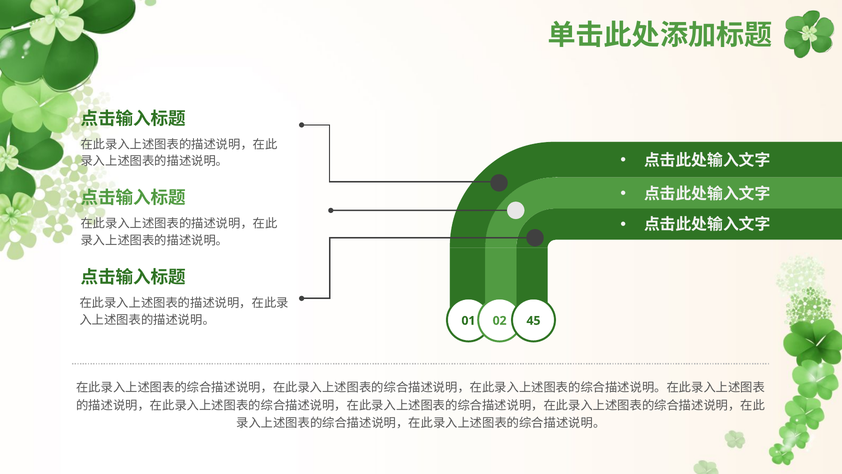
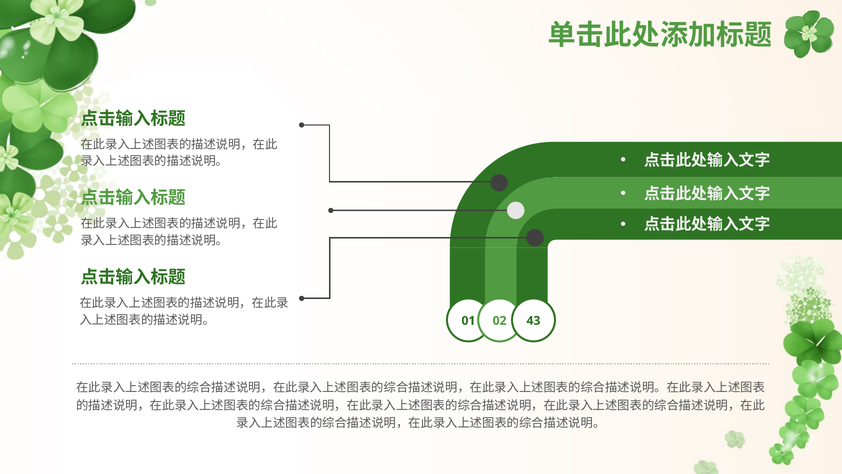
45: 45 -> 43
